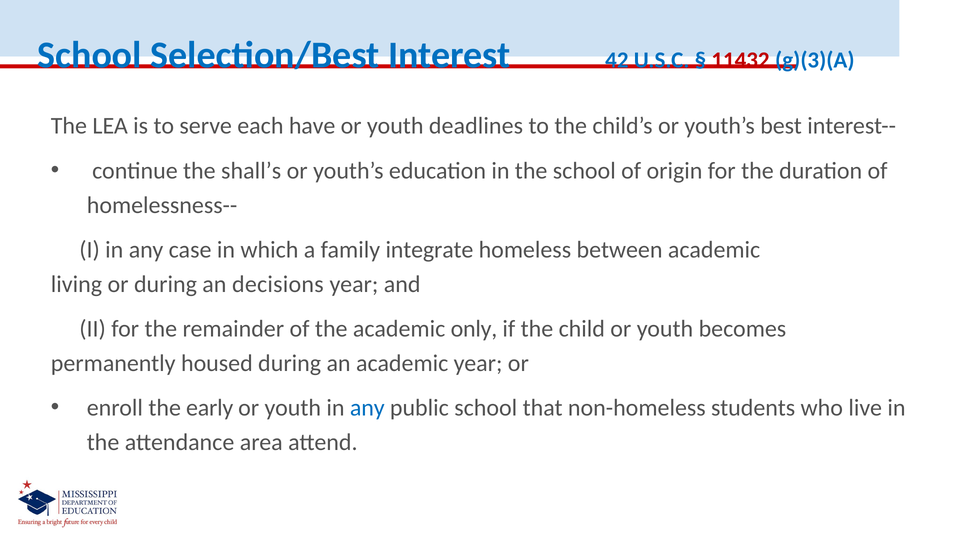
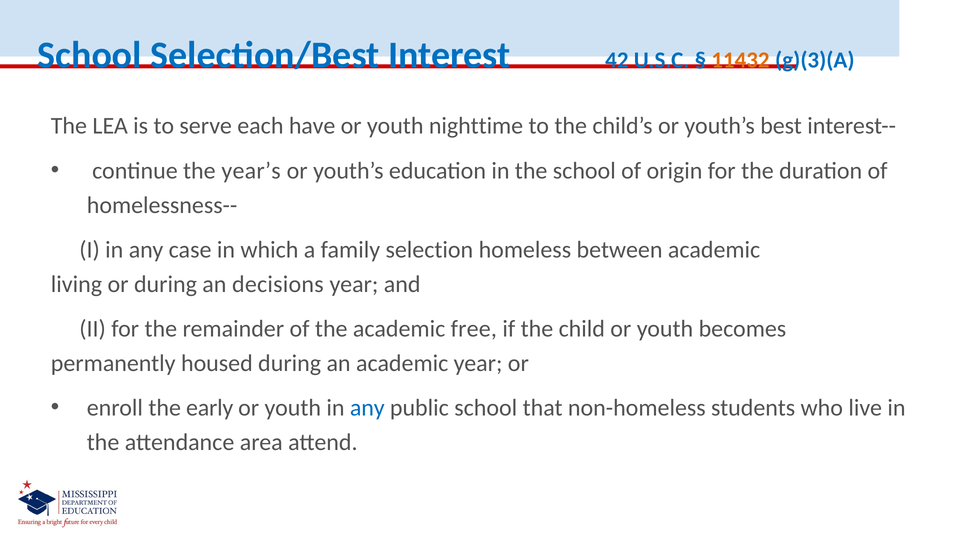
11432 colour: red -> orange
deadlines: deadlines -> nighttime
shall’s: shall’s -> year’s
integrate: integrate -> selection
only: only -> free
